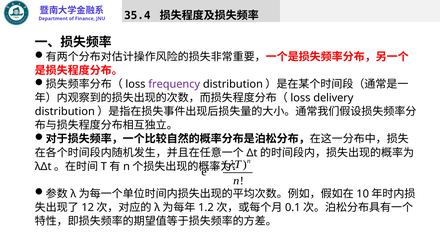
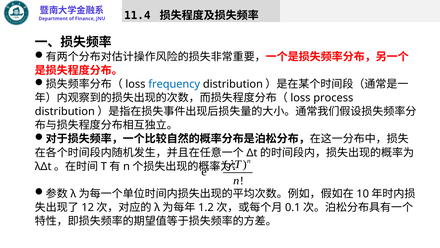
35.4: 35.4 -> 11.4
frequency colour: purple -> blue
delivery: delivery -> process
